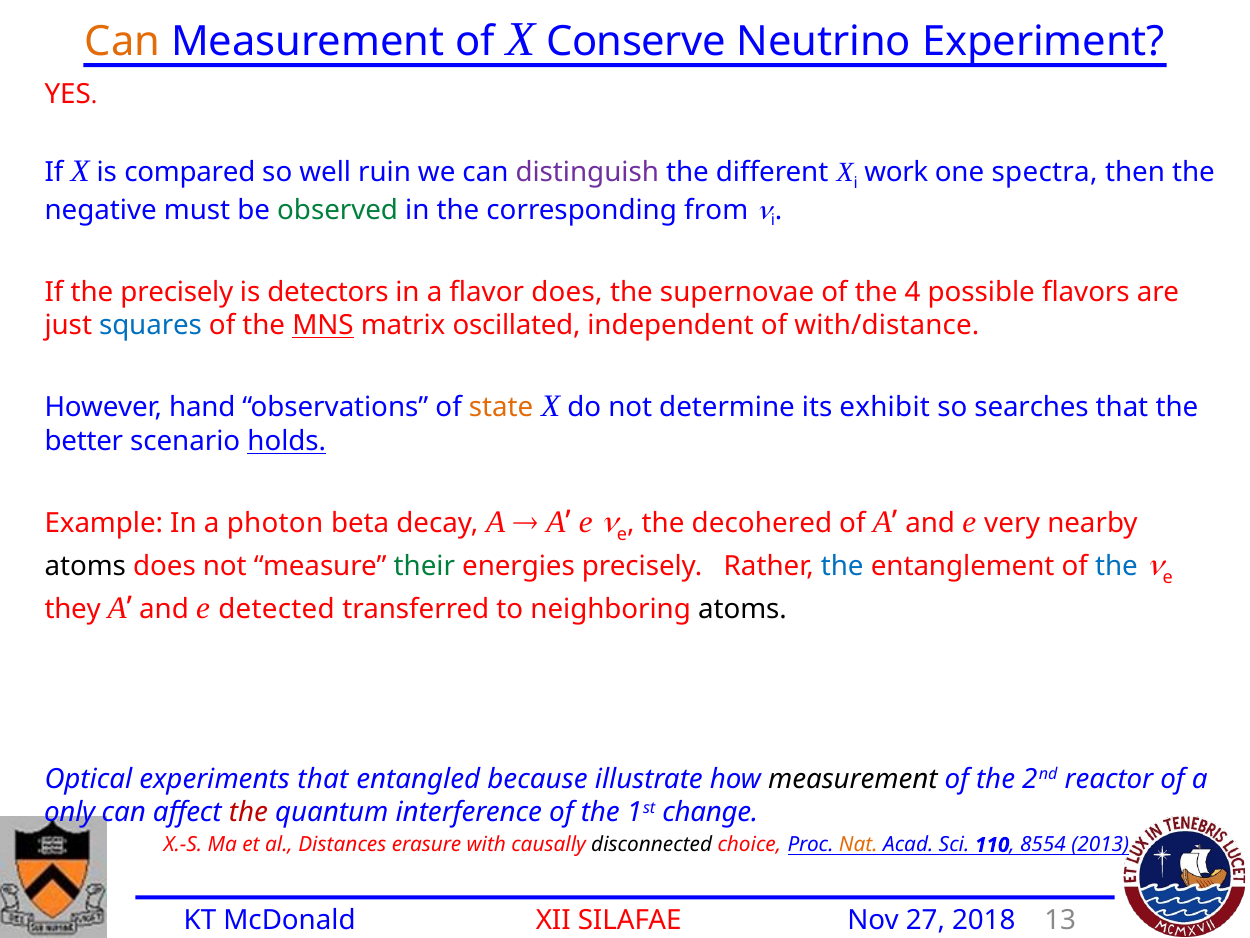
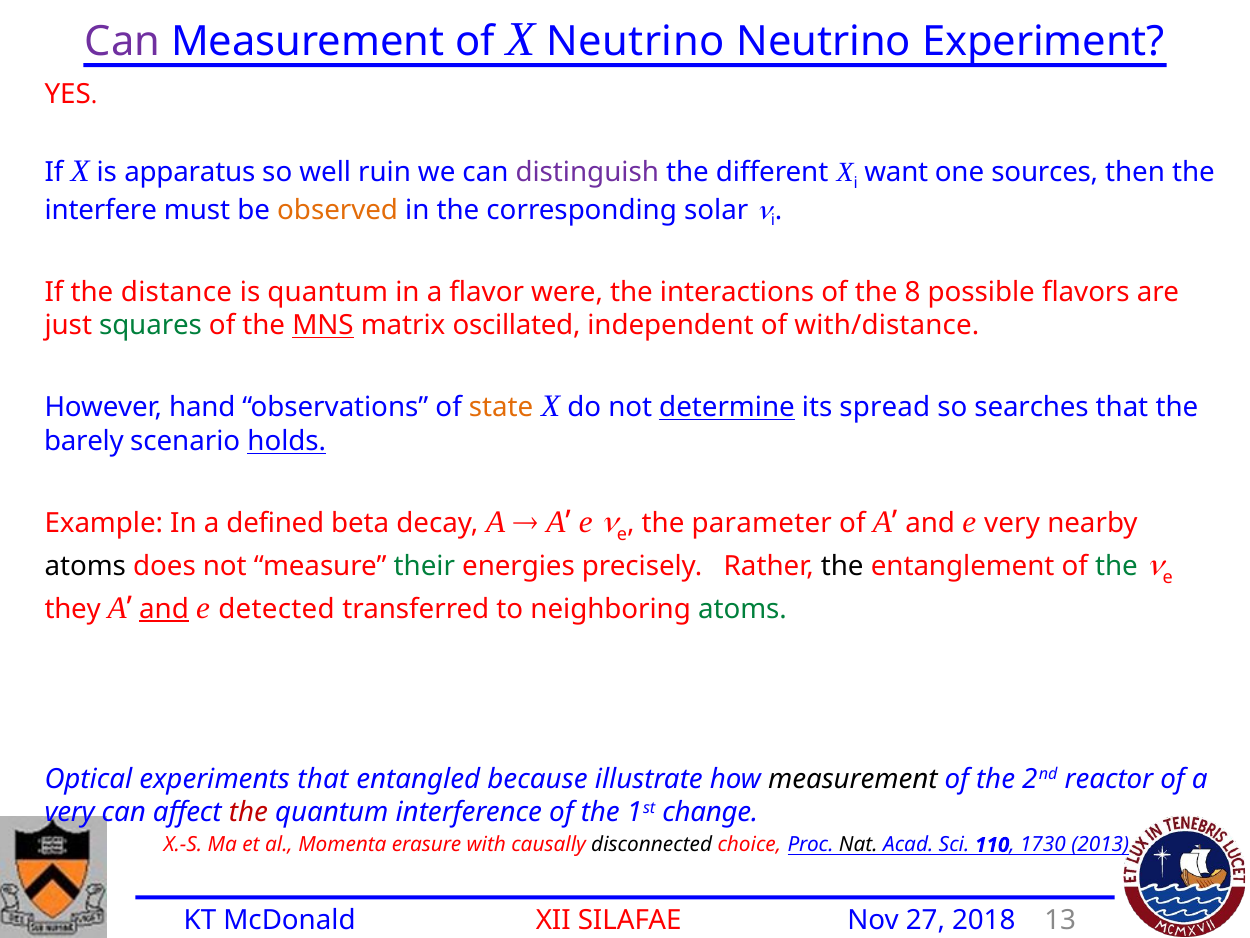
Can at (123, 42) colour: orange -> purple
X Conserve: Conserve -> Neutrino
compared: compared -> apparatus
work: work -> want
spectra: spectra -> sources
negative: negative -> interfere
observed colour: green -> orange
from: from -> solar
the precisely: precisely -> distance
is detectors: detectors -> quantum
flavor does: does -> were
supernovae: supernovae -> interactions
4: 4 -> 8
squares colour: blue -> green
determine underline: none -> present
exhibit: exhibit -> spread
better: better -> barely
photon: photon -> defined
decohered: decohered -> parameter
the at (842, 566) colour: blue -> black
the at (1116, 566) colour: blue -> green
and at (164, 609) underline: none -> present
atoms at (742, 609) colour: black -> green
only at (70, 812): only -> very
Distances: Distances -> Momenta
Nat colour: orange -> black
8554: 8554 -> 1730
